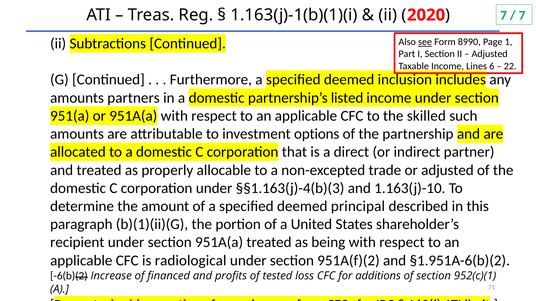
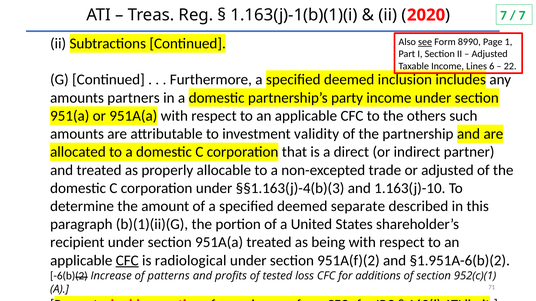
listed: listed -> party
skilled: skilled -> others
options: options -> validity
principal: principal -> separate
CFC at (127, 261) underline: none -> present
financed: financed -> patterns
